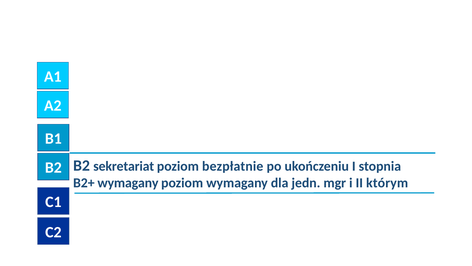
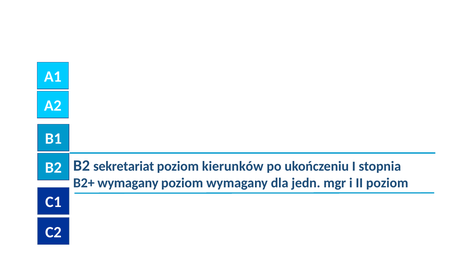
bezpłatnie: bezpłatnie -> kierunków
II którym: którym -> poziom
